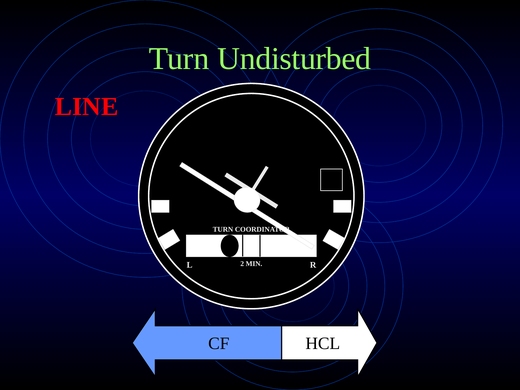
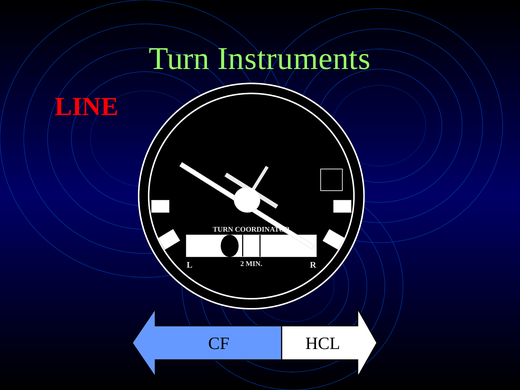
Undisturbed: Undisturbed -> Instruments
